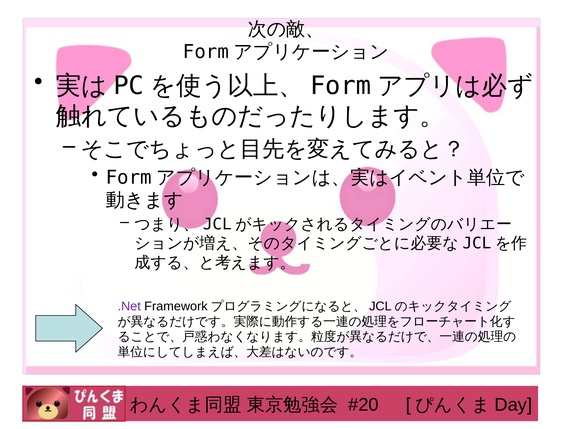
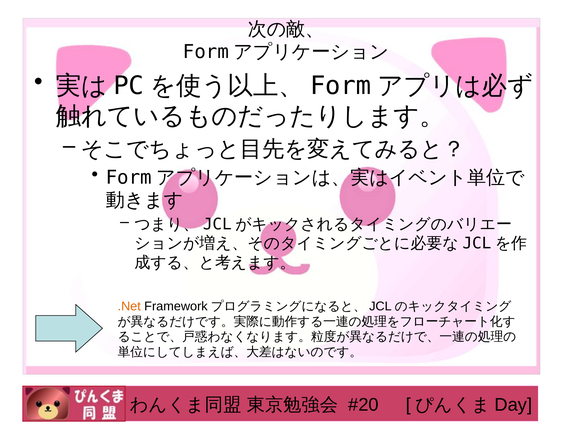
.Net colour: purple -> orange
